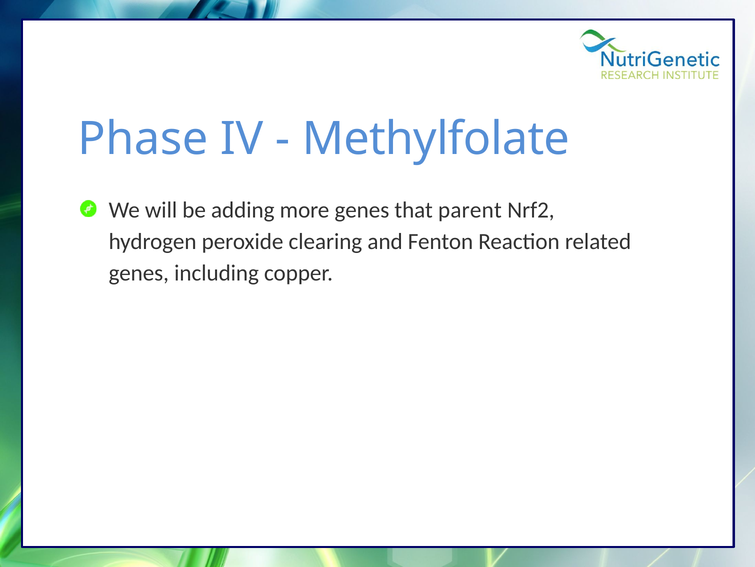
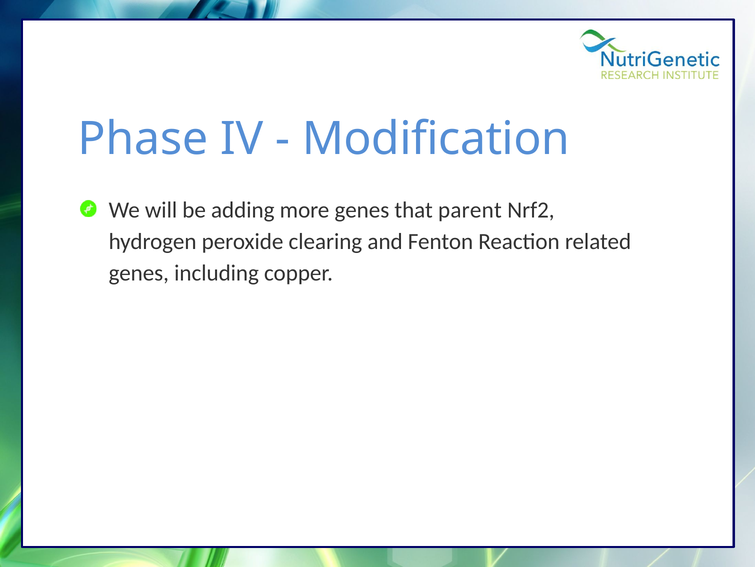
Methylfolate: Methylfolate -> Modification
